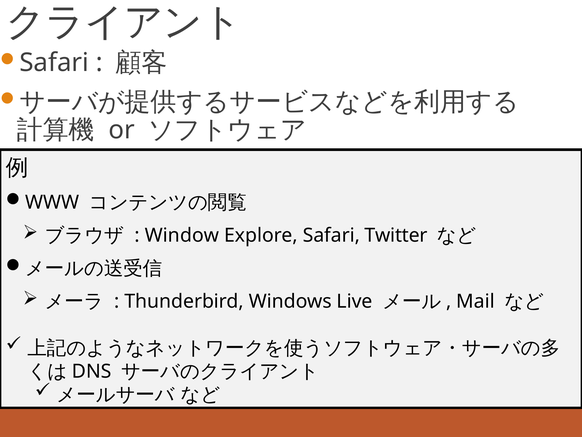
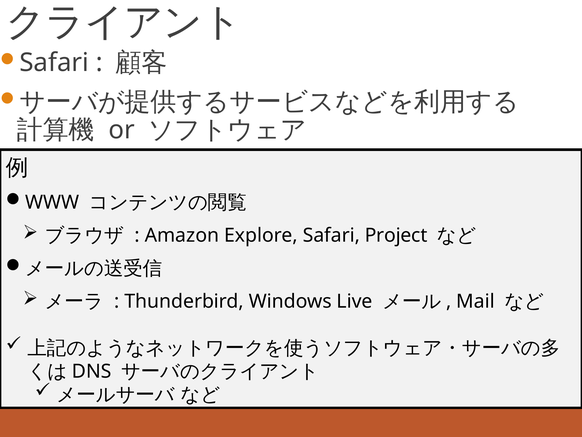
Window: Window -> Amazon
Twitter: Twitter -> Project
